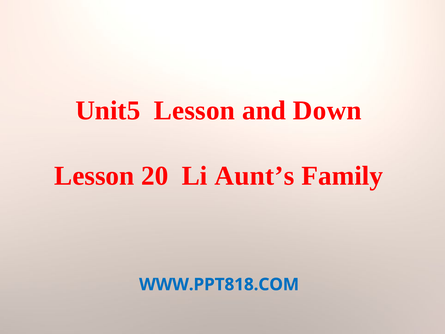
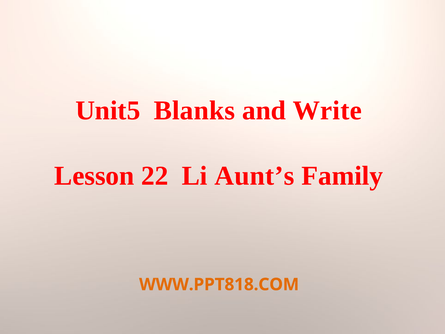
Unit5 Lesson: Lesson -> Blanks
Down: Down -> Write
20: 20 -> 22
WWW.PPT818.COM colour: blue -> orange
